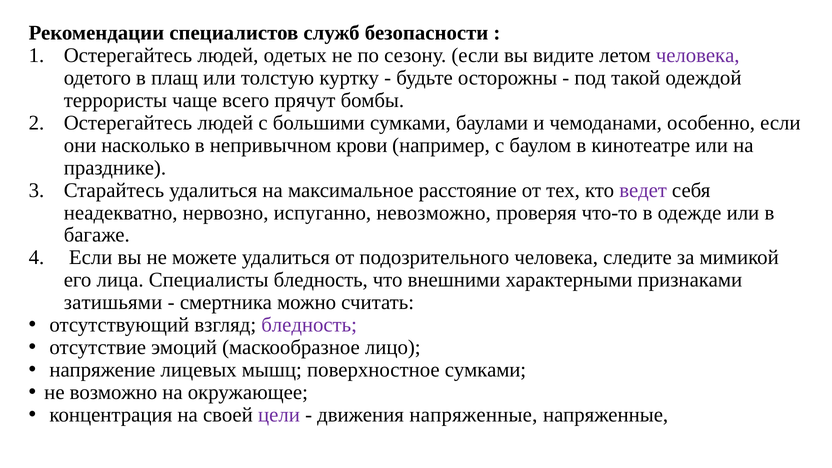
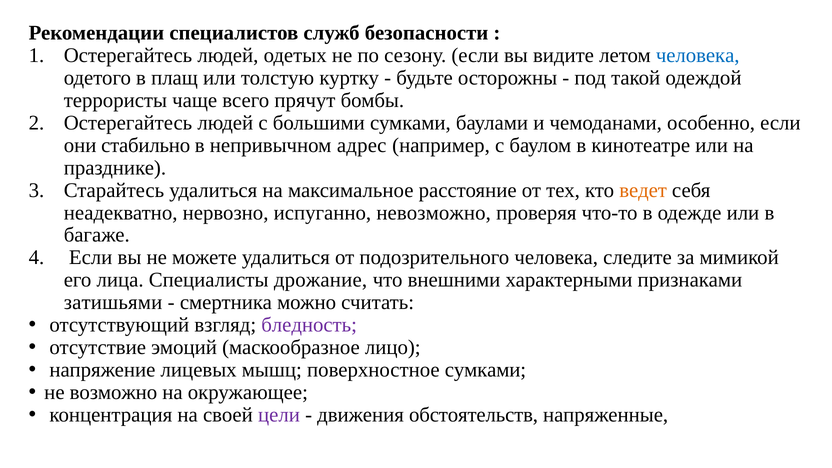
человека at (698, 55) colour: purple -> blue
насколько: насколько -> стабильно
крови: крови -> адрес
ведет colour: purple -> orange
Специалисты бледность: бледность -> дрожание
движения напряженные: напряженные -> обстоятельств
